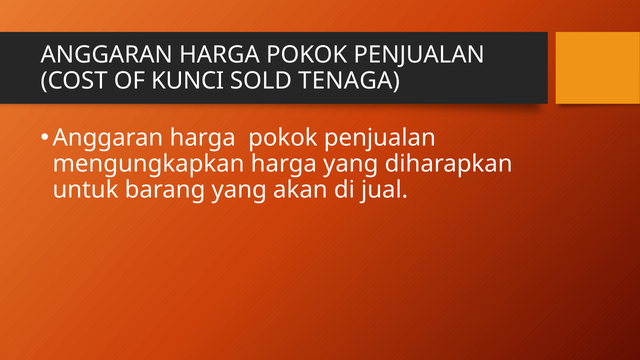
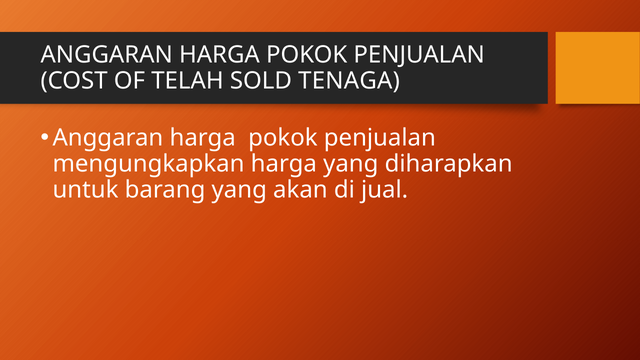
KUNCI: KUNCI -> TELAH
